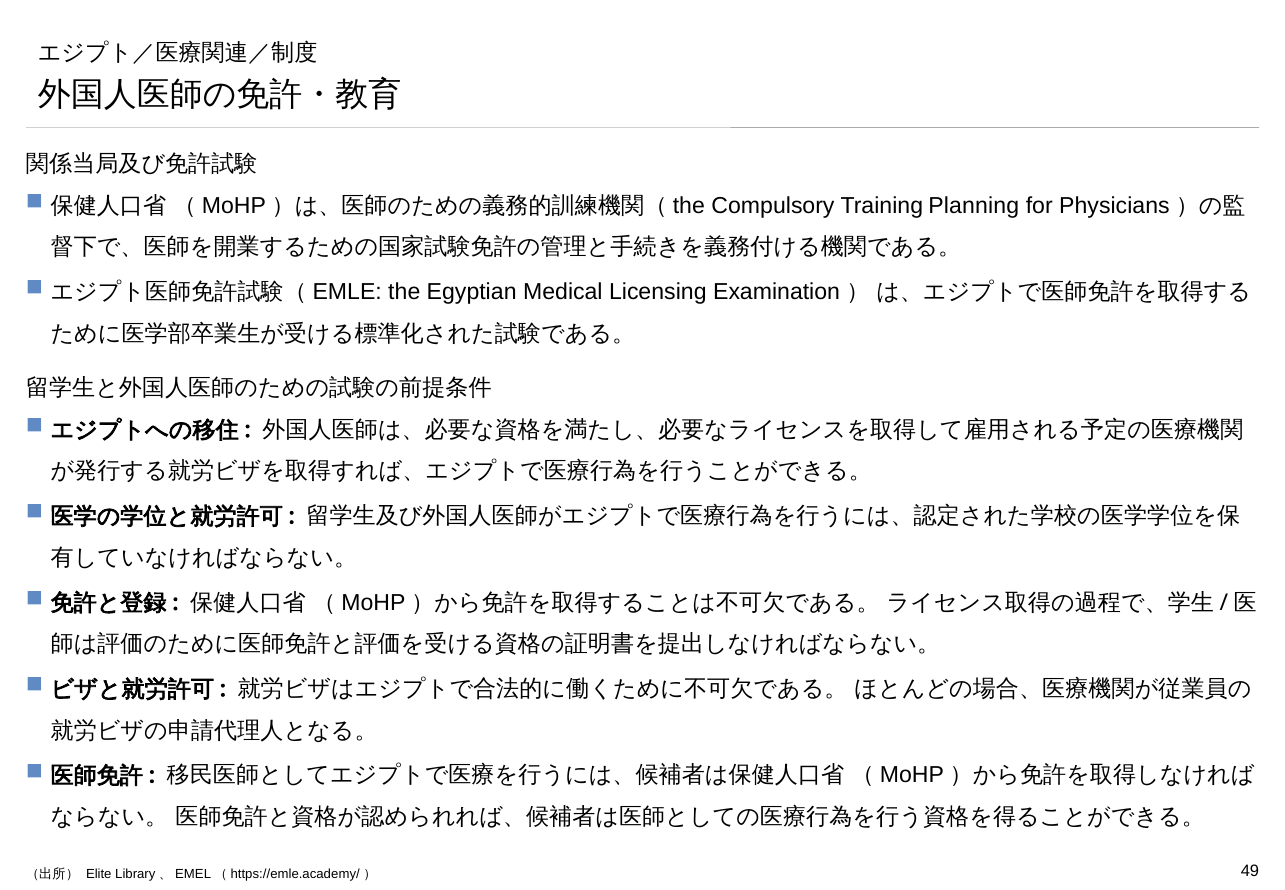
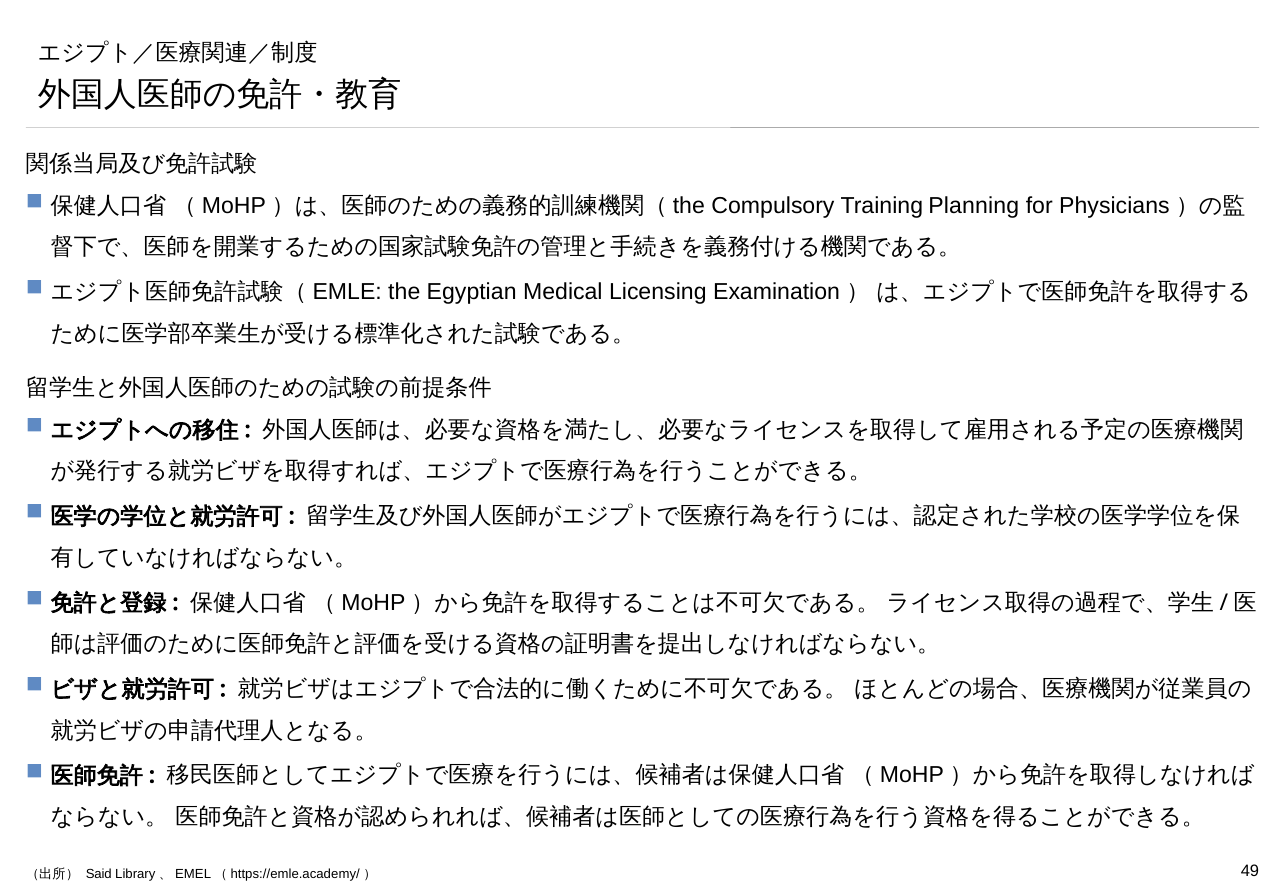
Elite: Elite -> Said
